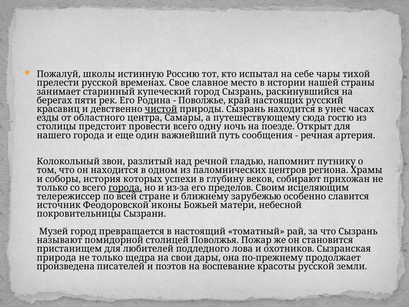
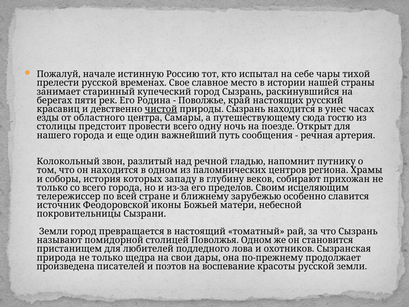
школы: школы -> начале
успехи: успехи -> западу
города at (125, 188) underline: present -> none
Музей at (54, 231): Музей -> Земли
Поволжья Пожар: Пожар -> Одном
